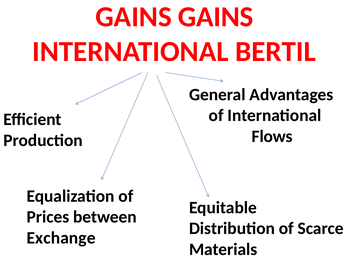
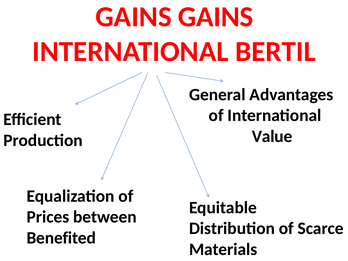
Flows: Flows -> Value
Exchange: Exchange -> Benefited
